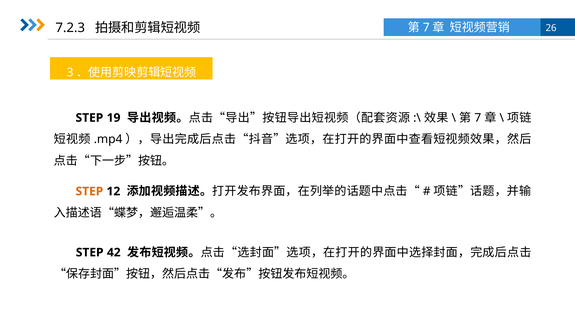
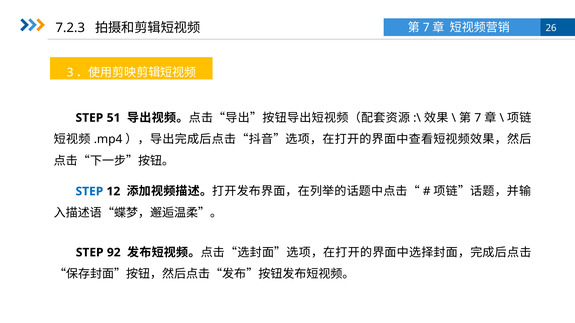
19: 19 -> 51
STEP at (89, 192) colour: orange -> blue
42: 42 -> 92
